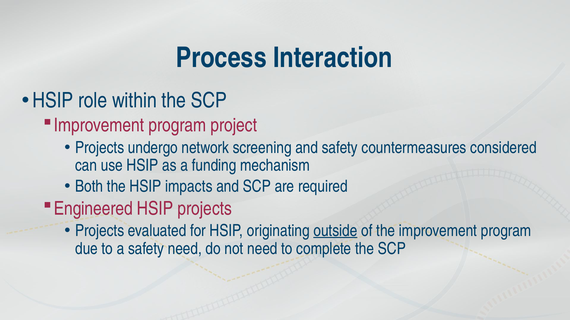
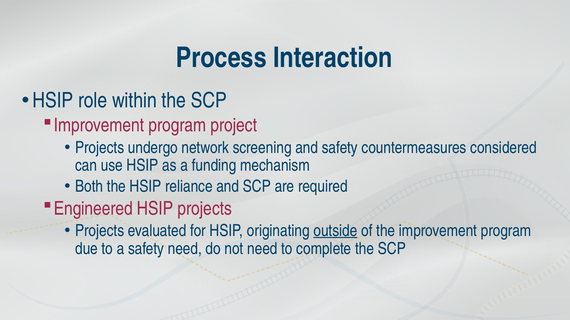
impacts: impacts -> reliance
